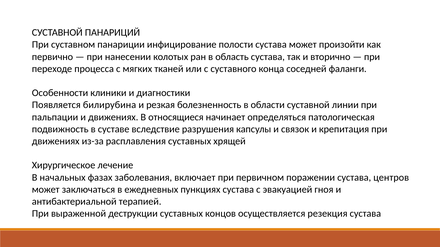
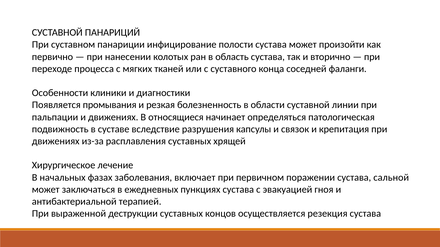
билирубина: билирубина -> промывания
центров: центров -> сальной
